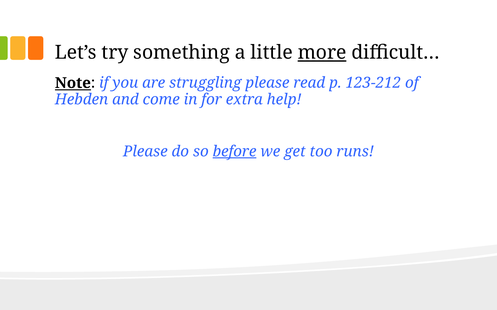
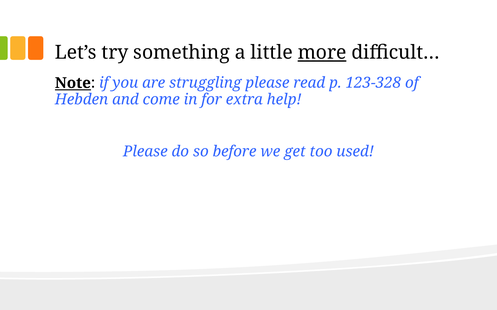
123-212: 123-212 -> 123-328
before underline: present -> none
runs: runs -> used
